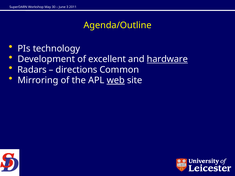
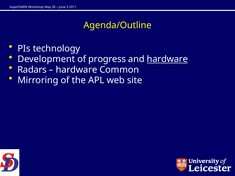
excellent: excellent -> progress
directions at (76, 70): directions -> hardware
web underline: present -> none
